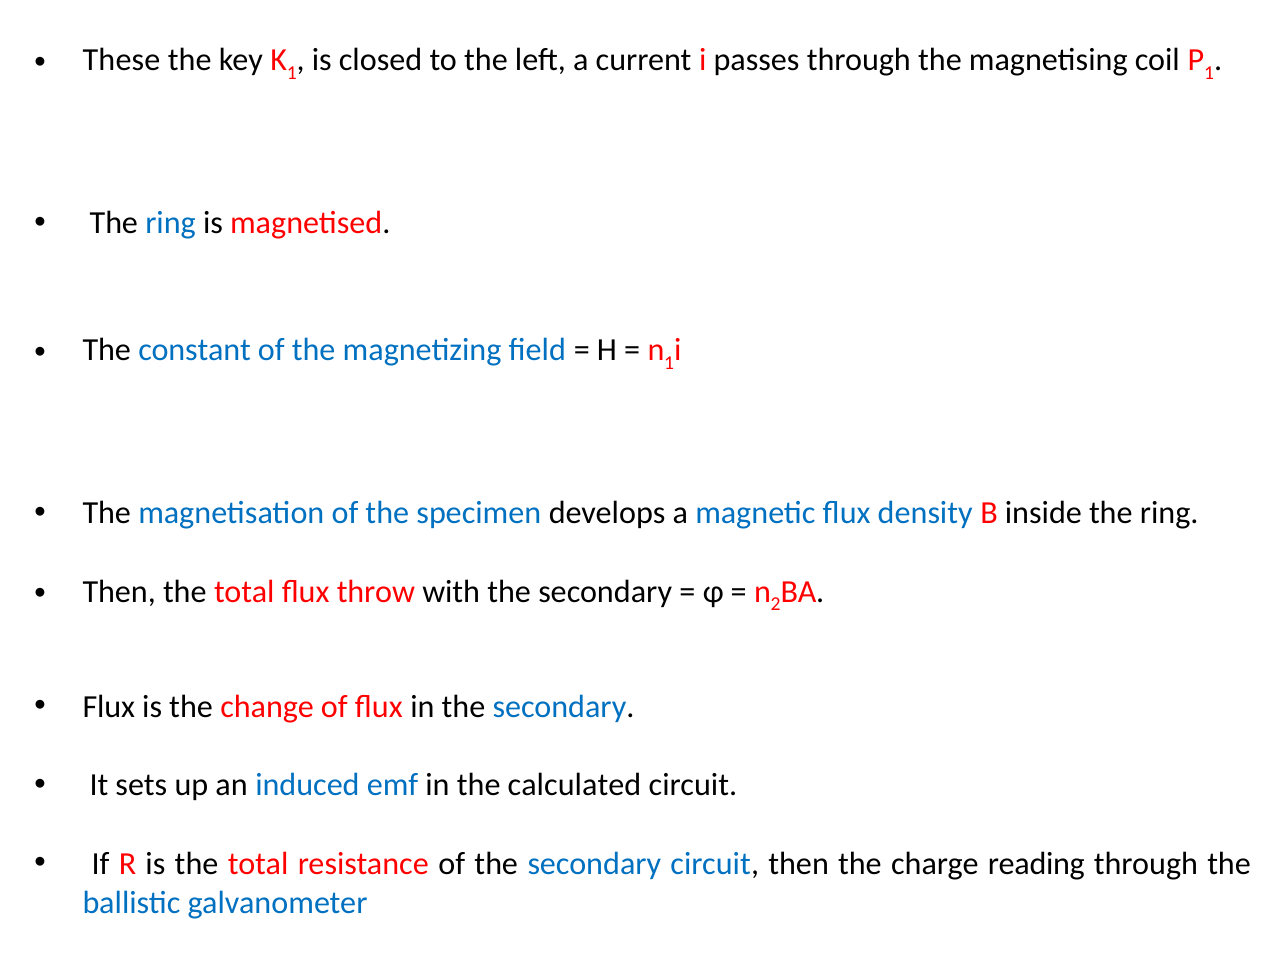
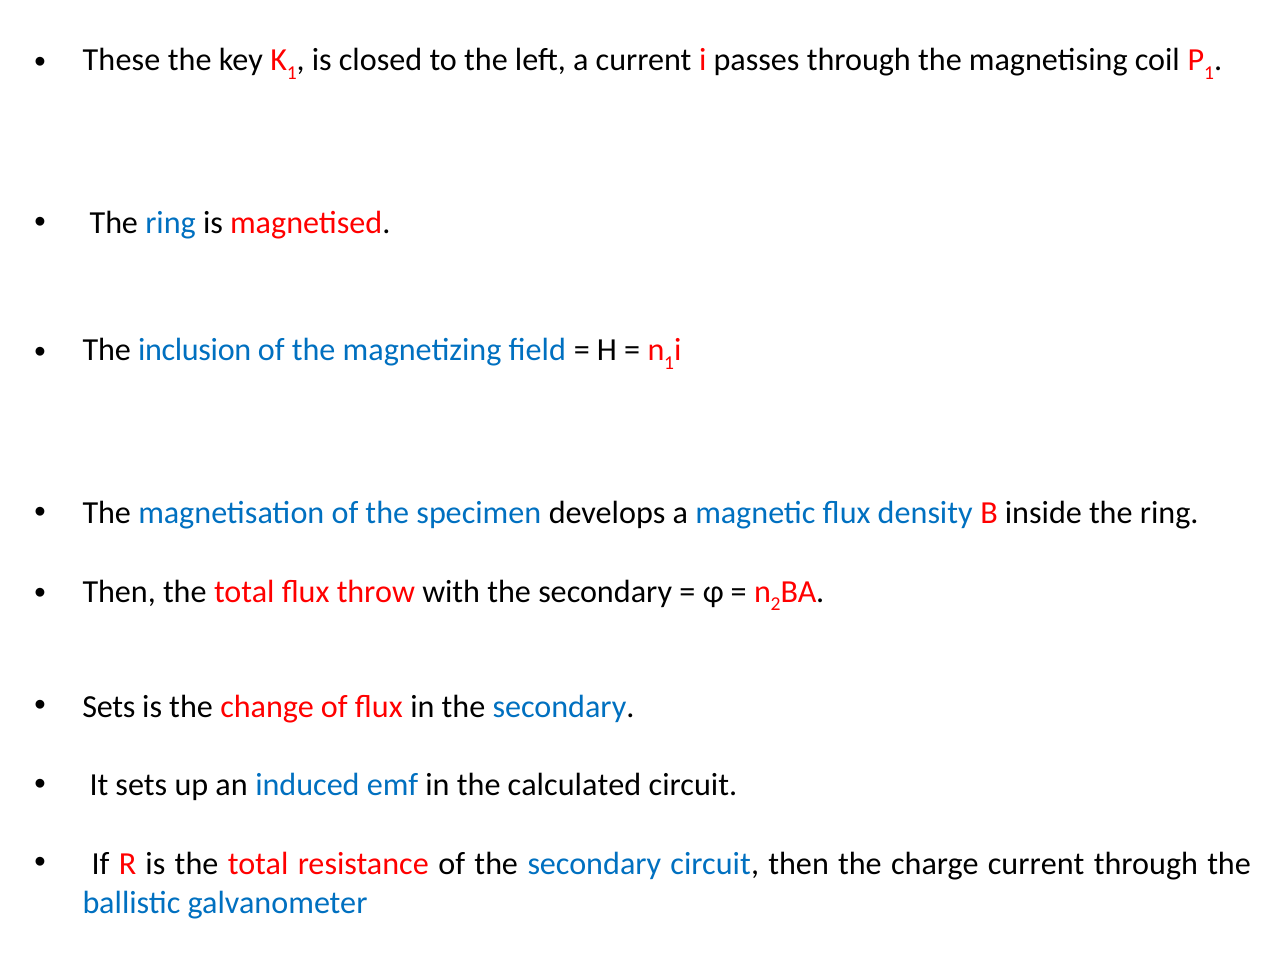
constant: constant -> inclusion
Flux at (109, 707): Flux -> Sets
charge reading: reading -> current
